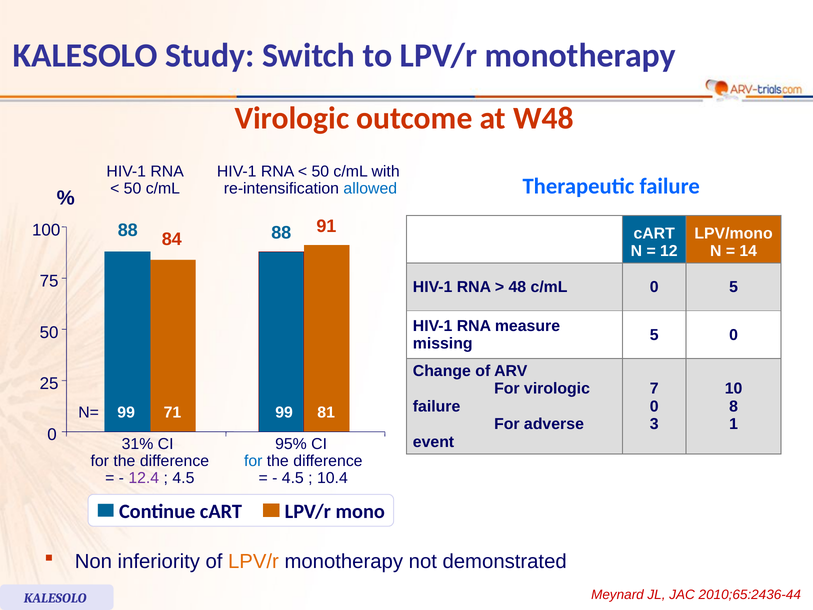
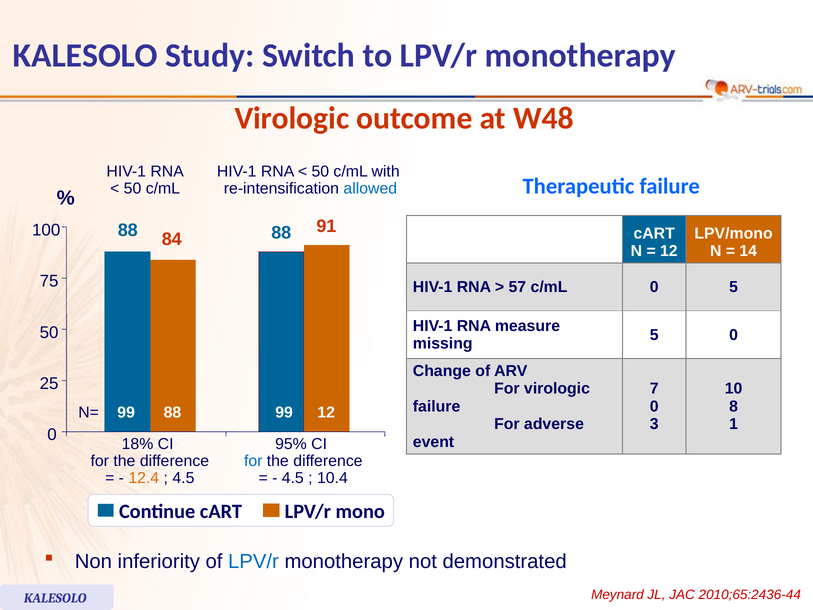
48: 48 -> 57
99 71: 71 -> 88
99 81: 81 -> 12
31%: 31% -> 18%
12.4 colour: purple -> orange
LPV/r at (253, 561) colour: orange -> blue
